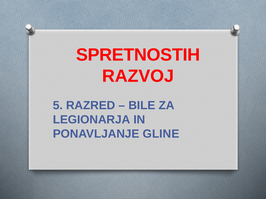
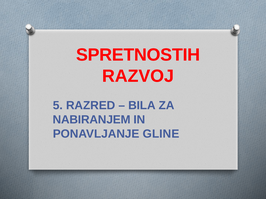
BILE: BILE -> BILA
LEGIONARJA: LEGIONARJA -> NABIRANJEM
